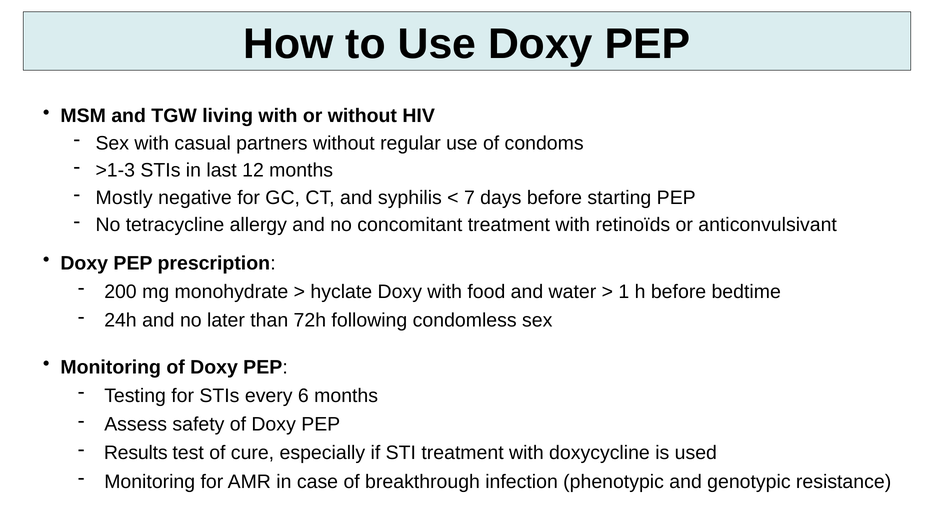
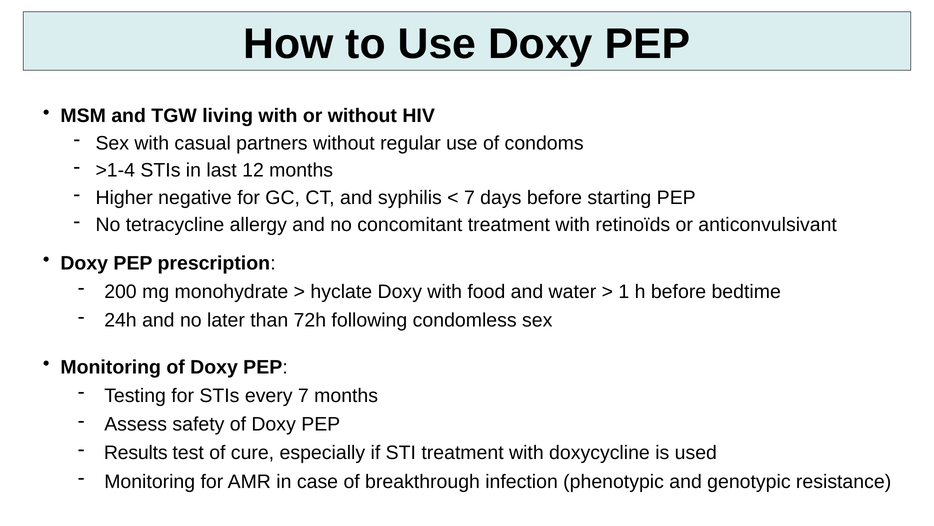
>1-3: >1-3 -> >1-4
Mostly: Mostly -> Higher
every 6: 6 -> 7
